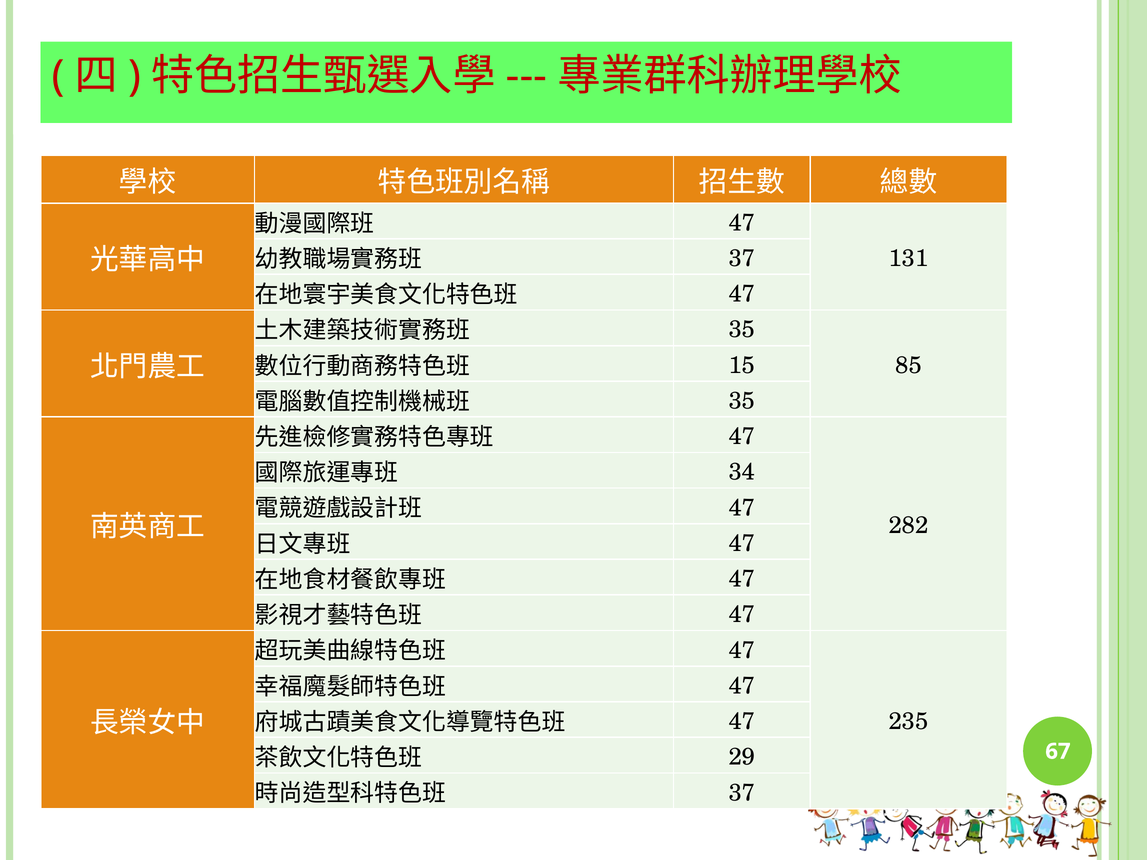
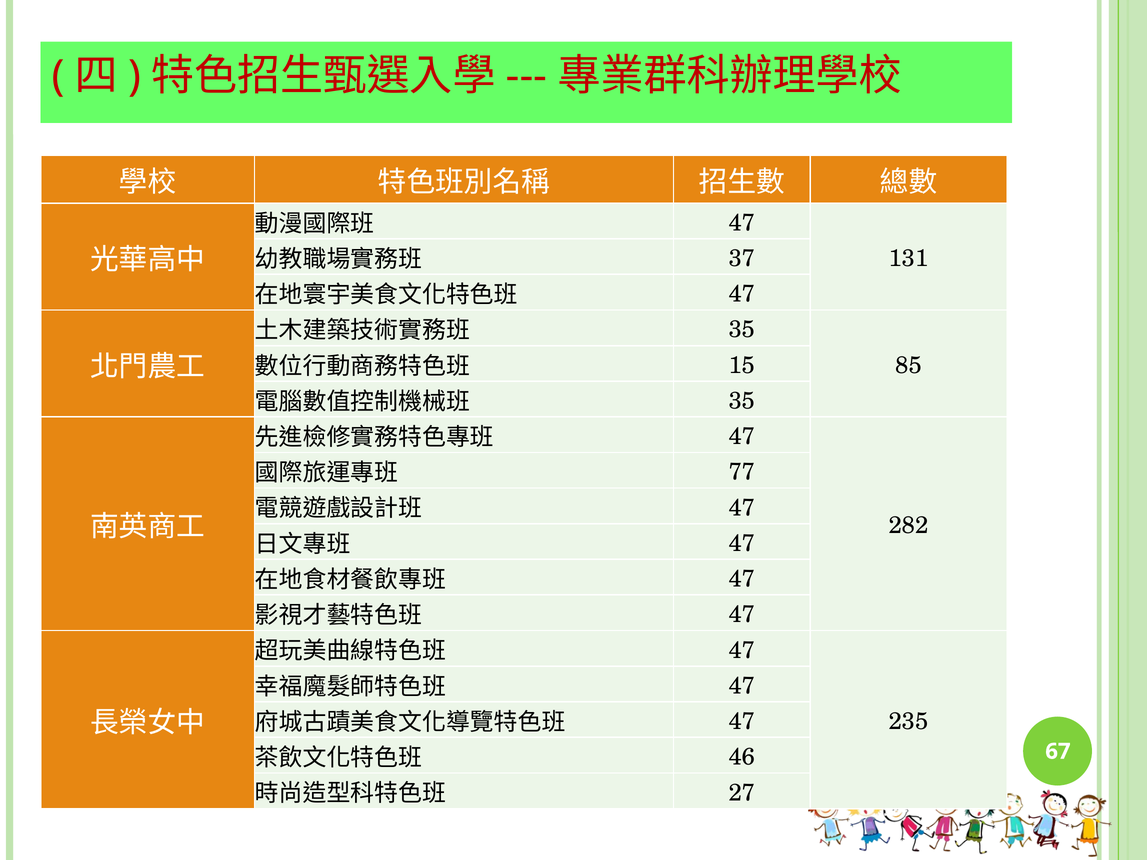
34: 34 -> 77
29: 29 -> 46
37 at (742, 793): 37 -> 27
